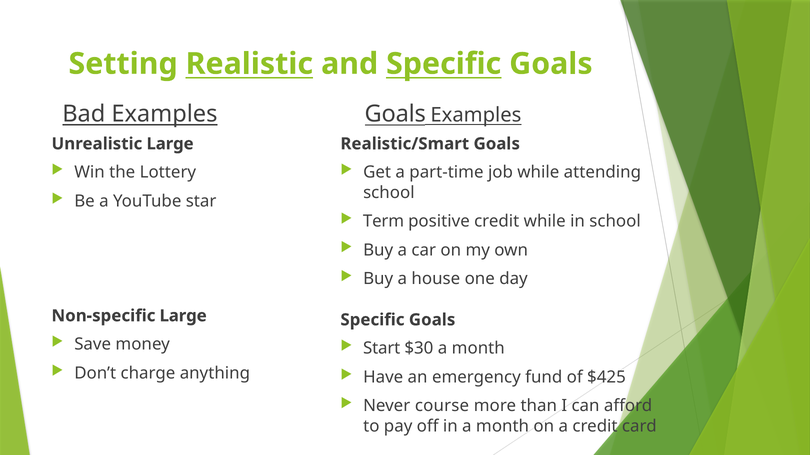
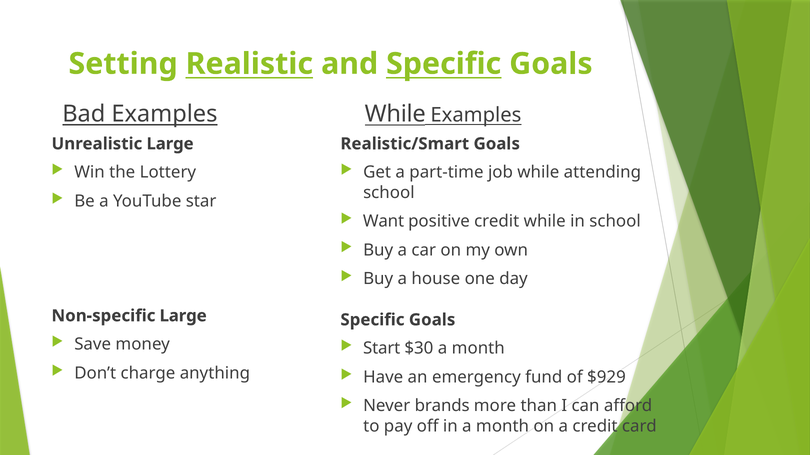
Goals at (395, 114): Goals -> While
Term: Term -> Want
$425: $425 -> $929
course: course -> brands
